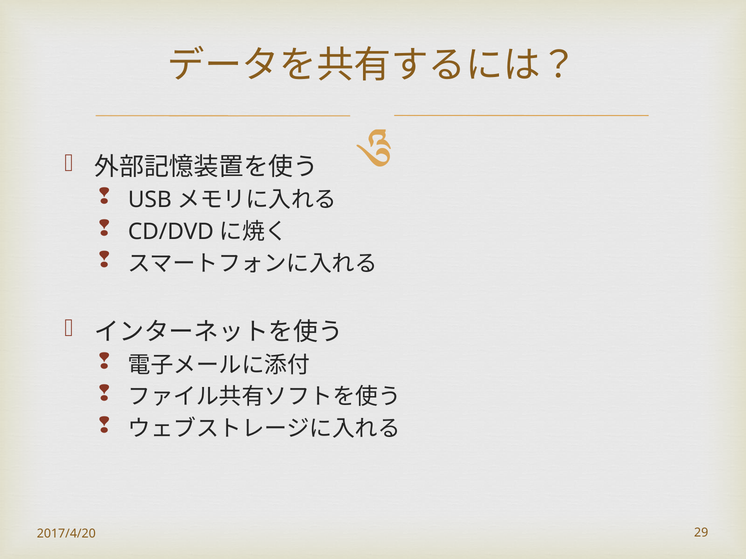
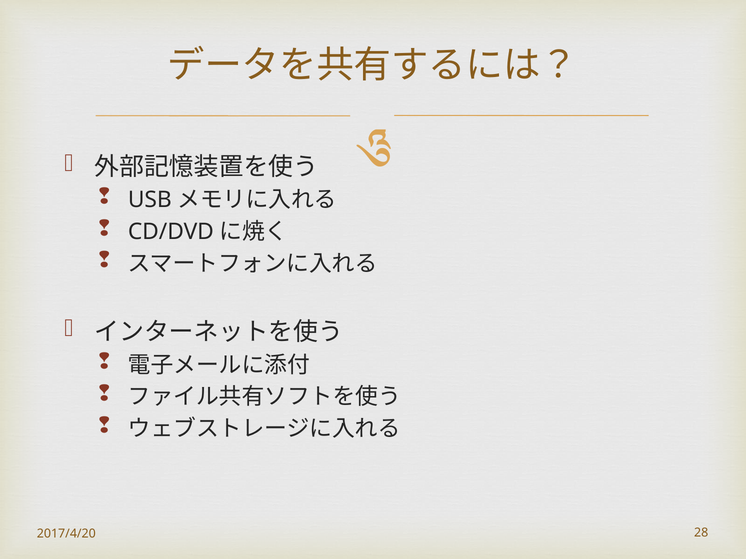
29: 29 -> 28
